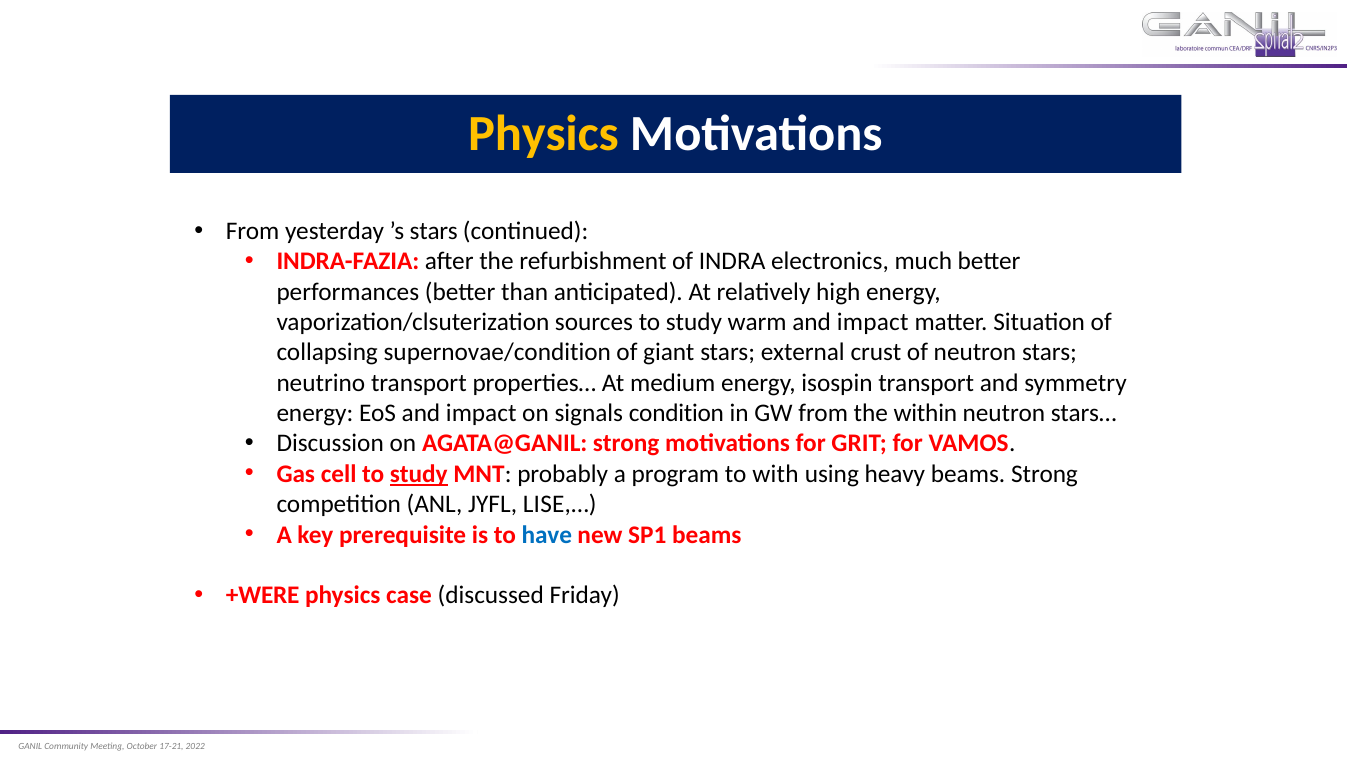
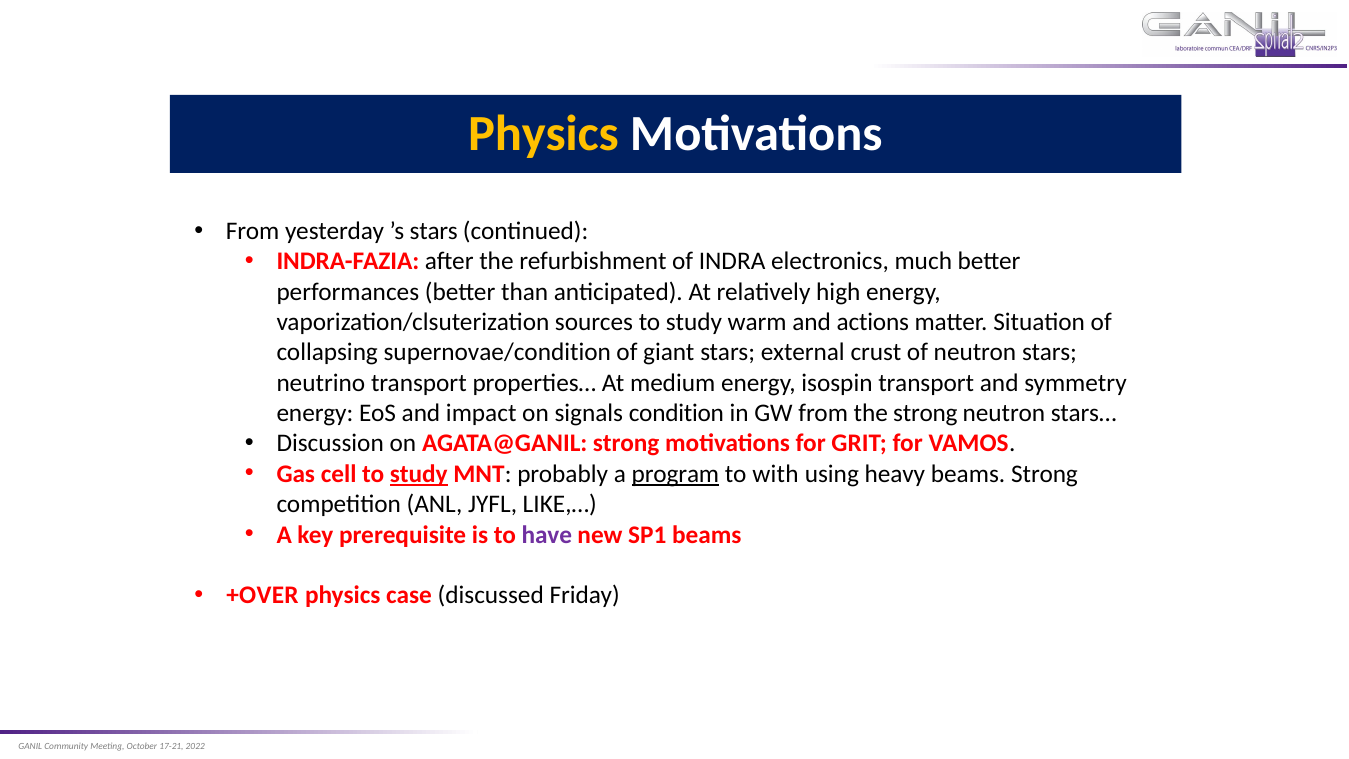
warm and impact: impact -> actions
the within: within -> strong
program underline: none -> present
LISE,…: LISE,… -> LIKE,…
have colour: blue -> purple
+WERE: +WERE -> +OVER
